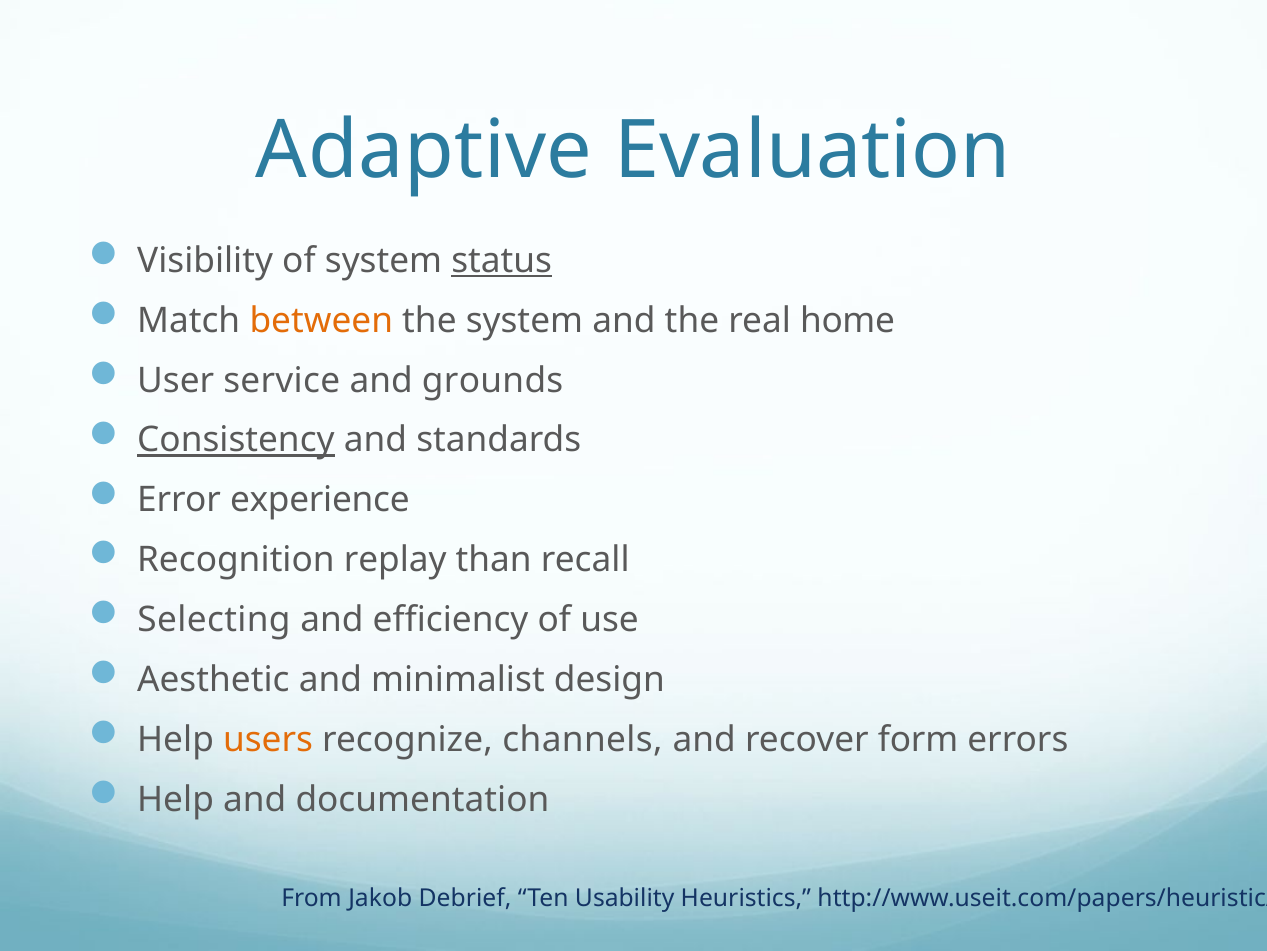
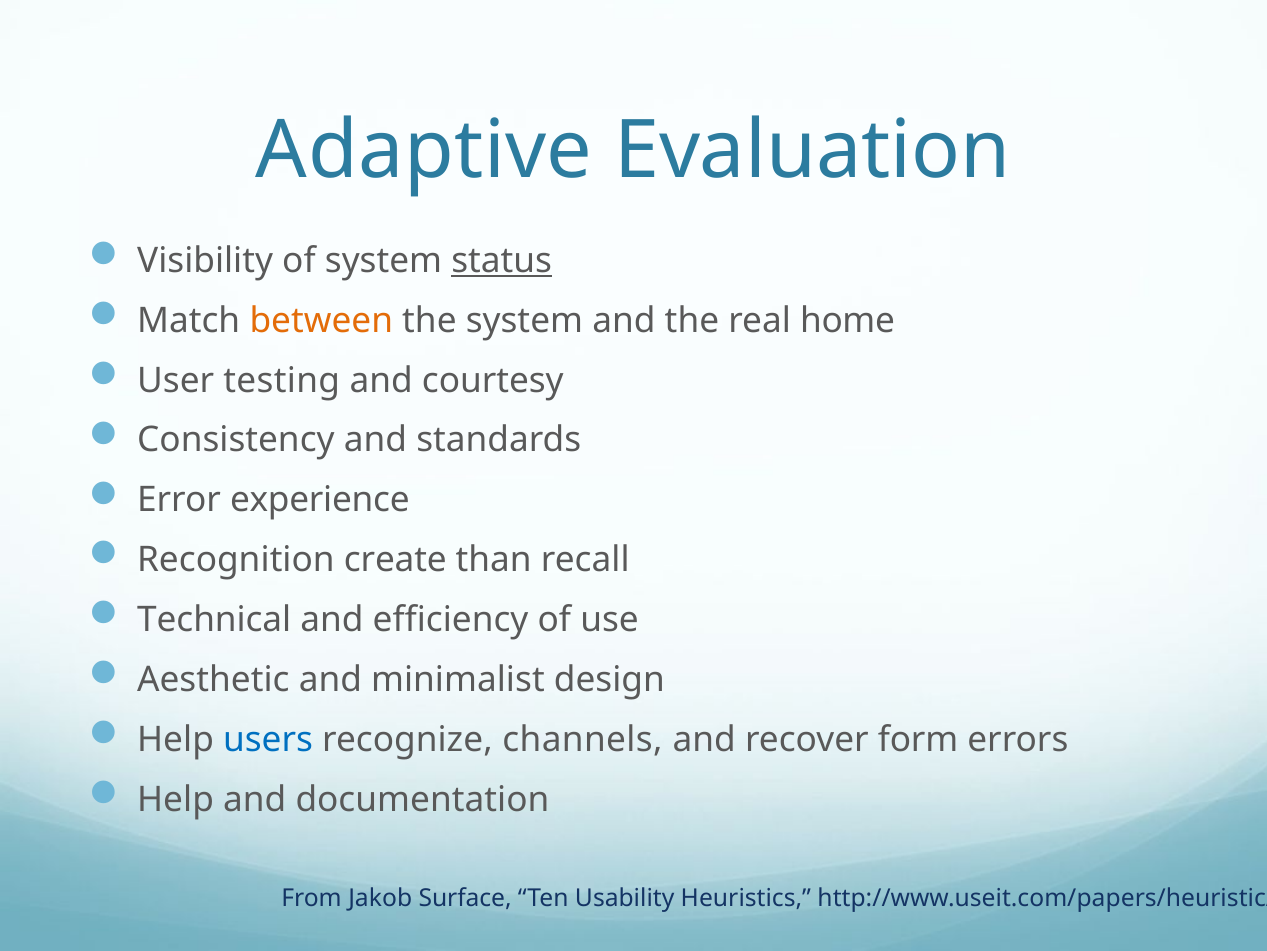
service: service -> testing
grounds: grounds -> courtesy
Consistency underline: present -> none
replay: replay -> create
Selecting: Selecting -> Technical
users colour: orange -> blue
Debrief: Debrief -> Surface
